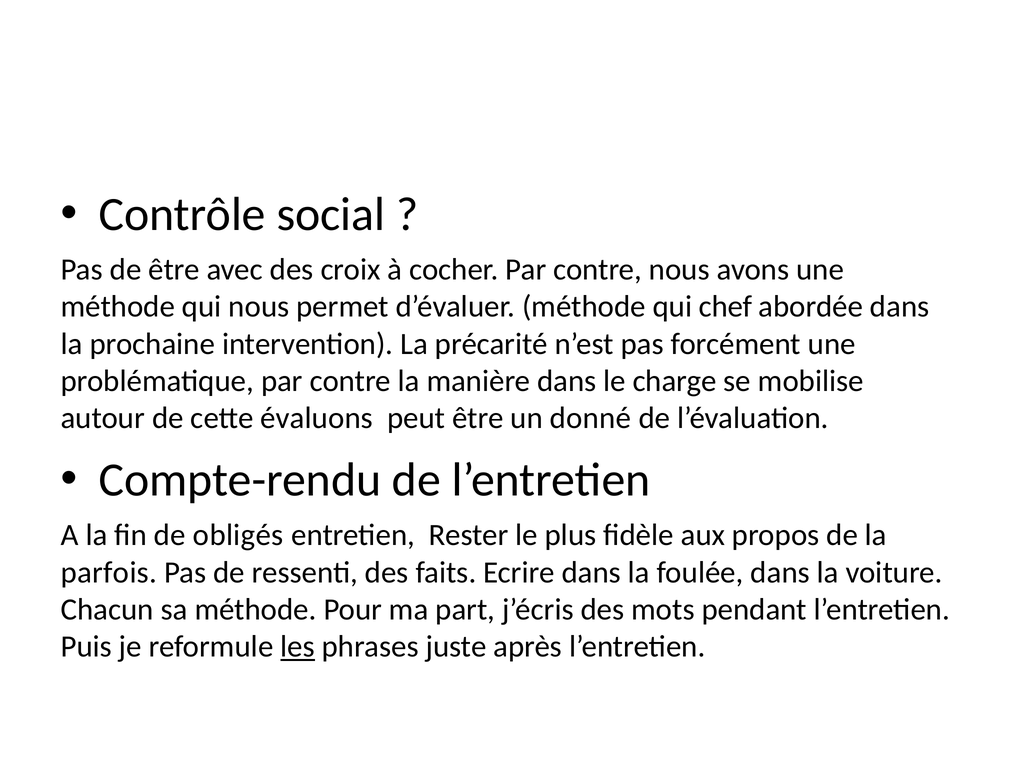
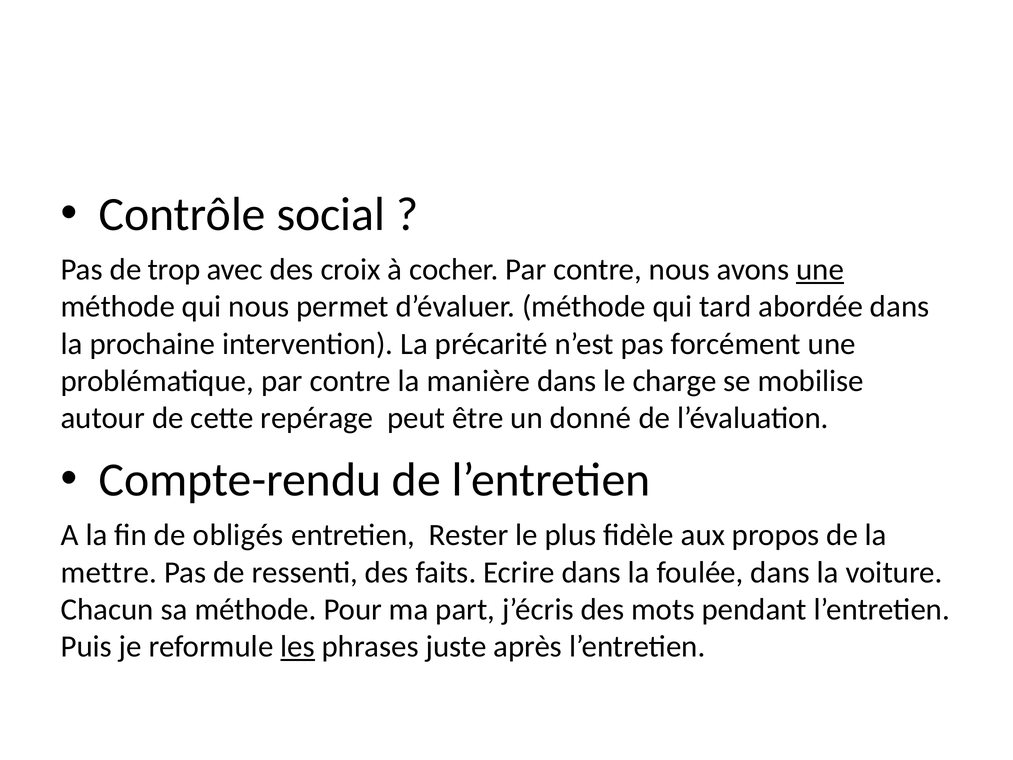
de être: être -> trop
une at (820, 269) underline: none -> present
chef: chef -> tard
évaluons: évaluons -> repérage
parfois: parfois -> mettre
